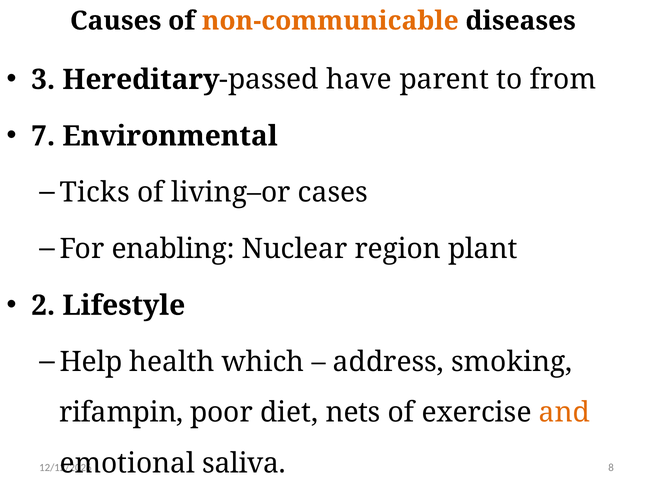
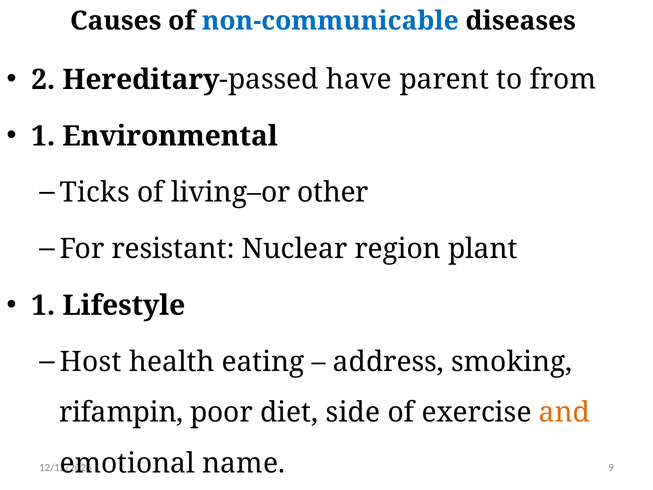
non-communicable colour: orange -> blue
3: 3 -> 2
7 at (43, 136): 7 -> 1
cases: cases -> other
enabling: enabling -> resistant
2 at (43, 305): 2 -> 1
Help: Help -> Host
which: which -> eating
nets: nets -> side
saliva: saliva -> name
8: 8 -> 9
